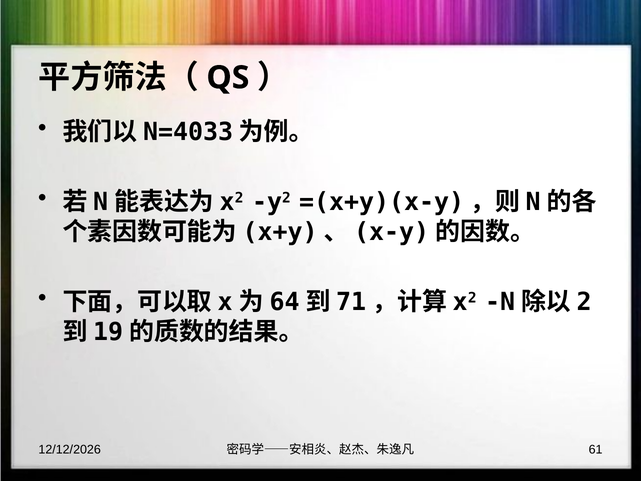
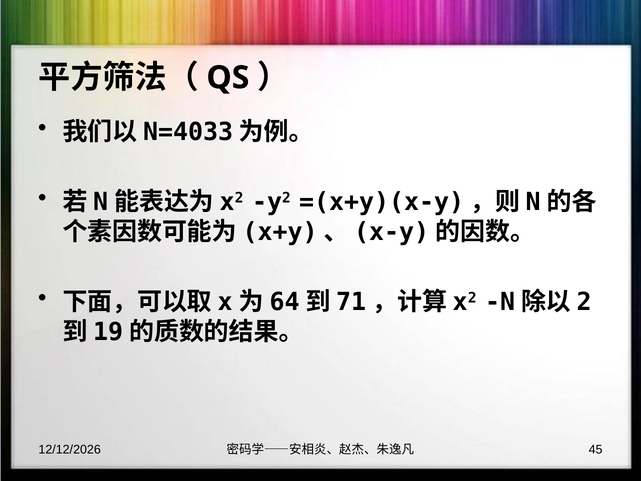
61: 61 -> 45
